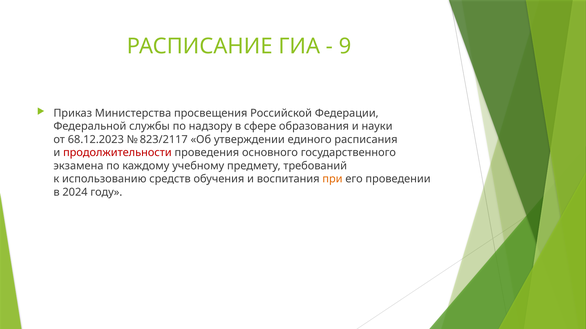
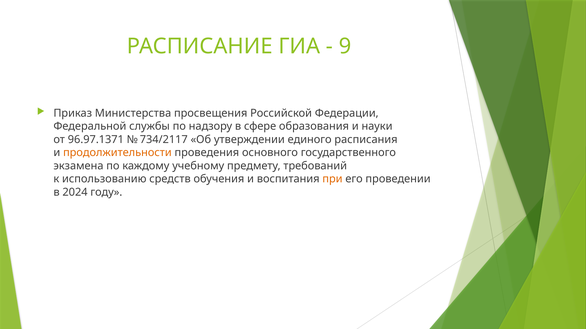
68.12.2023: 68.12.2023 -> 96.97.1371
823/2117: 823/2117 -> 734/2117
продолжительности colour: red -> orange
